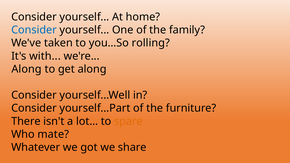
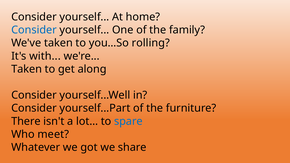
Along at (27, 69): Along -> Taken
spare colour: orange -> blue
mate: mate -> meet
